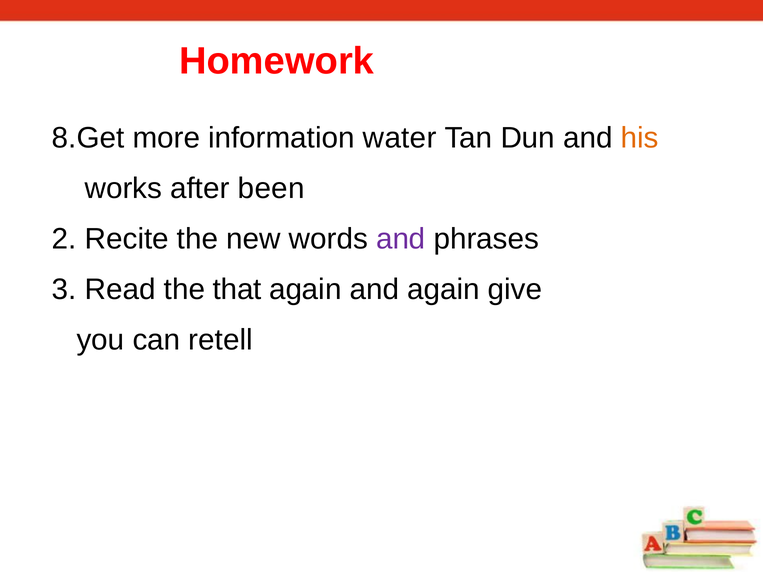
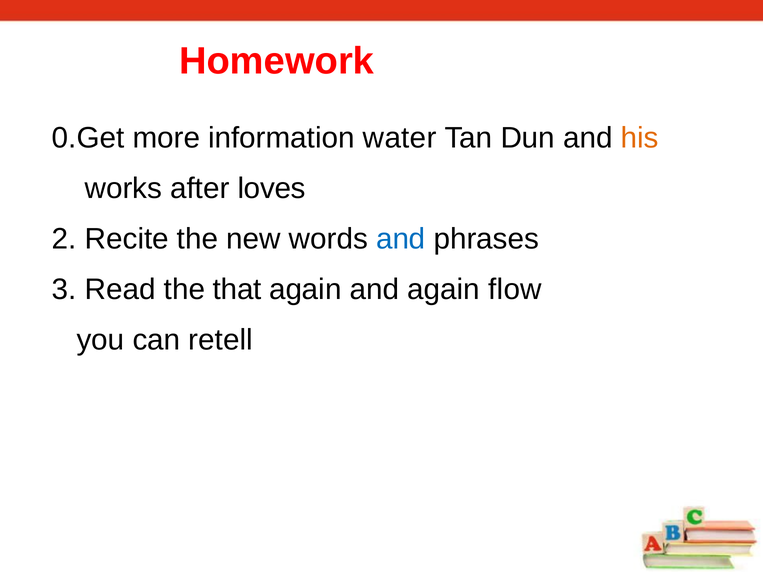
8.Get: 8.Get -> 0.Get
been: been -> loves
and at (401, 239) colour: purple -> blue
give: give -> flow
